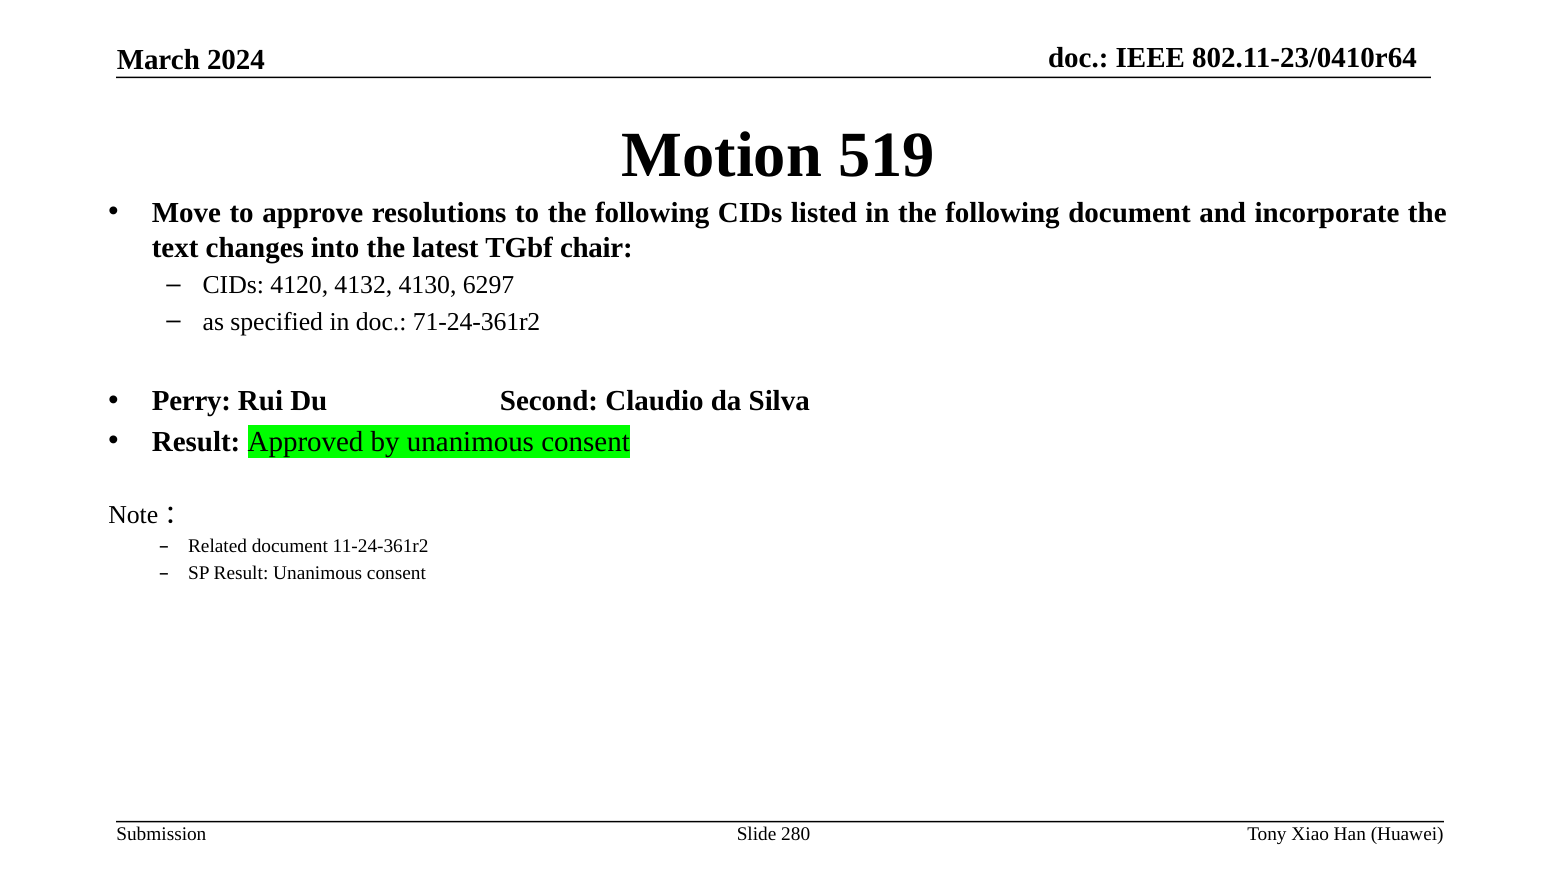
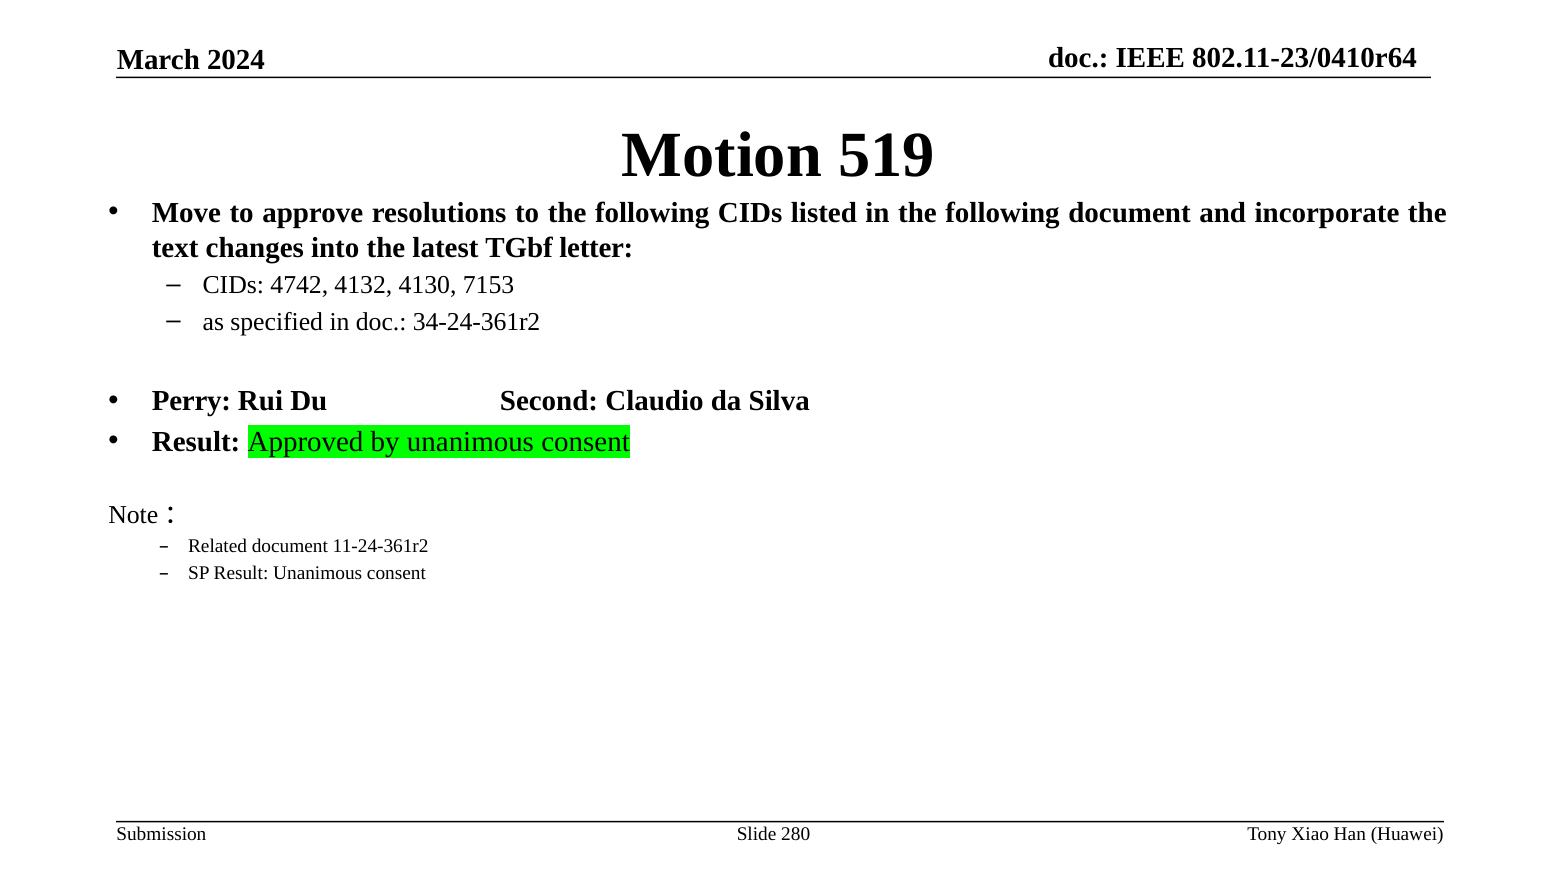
chair: chair -> letter
4120: 4120 -> 4742
6297: 6297 -> 7153
71-24-361r2: 71-24-361r2 -> 34-24-361r2
